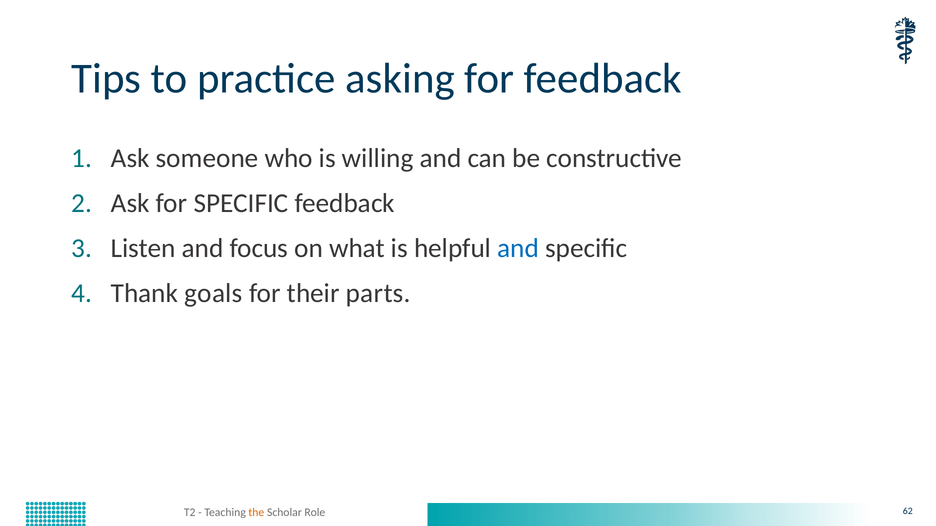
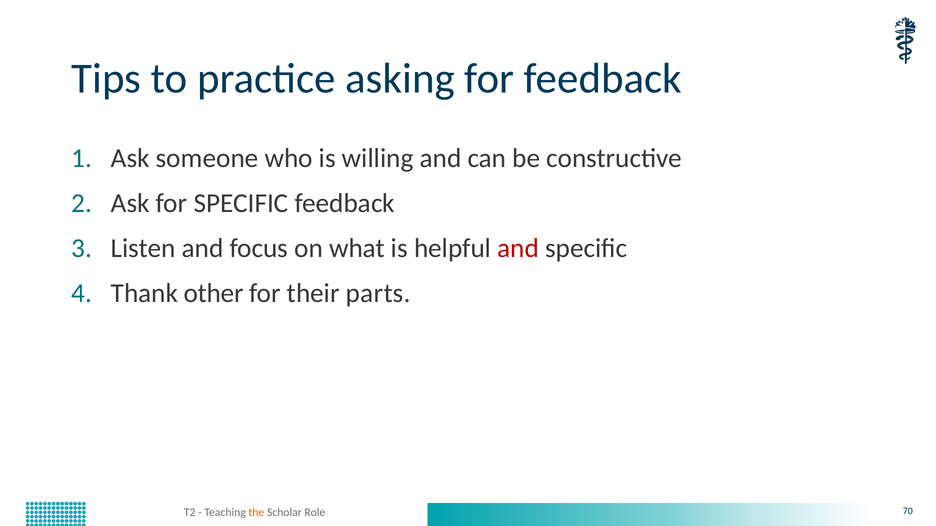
and at (518, 248) colour: blue -> red
goals: goals -> other
62: 62 -> 70
